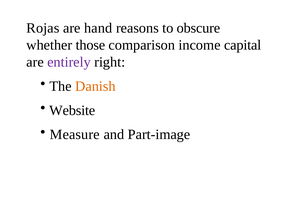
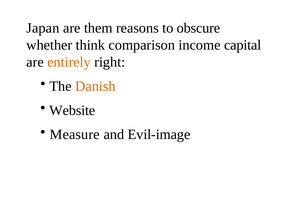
Rojas: Rojas -> Japan
hand: hand -> them
those: those -> think
entirely colour: purple -> orange
Part-image: Part-image -> Evil-image
